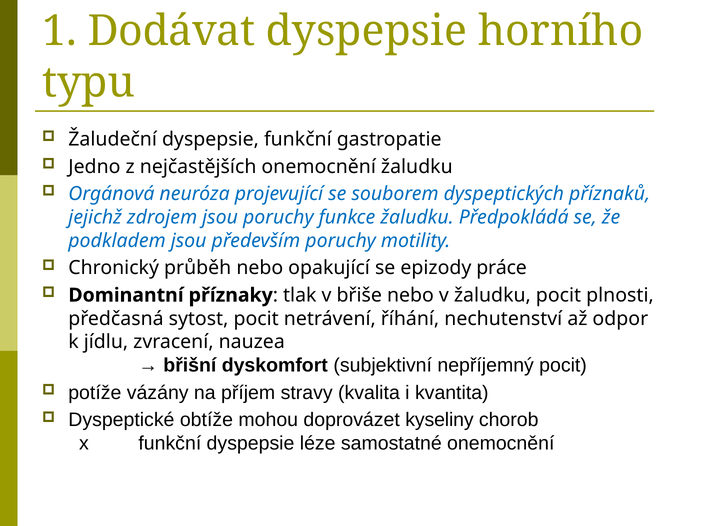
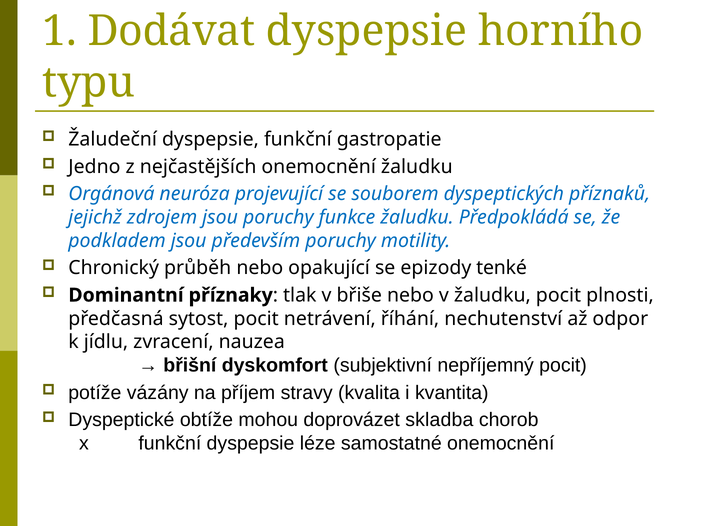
práce: práce -> tenké
kyseliny: kyseliny -> skladba
